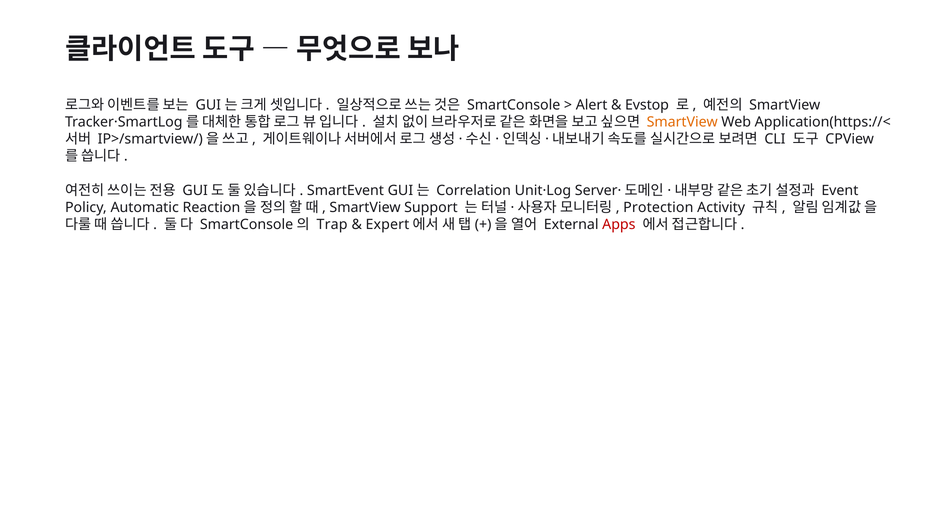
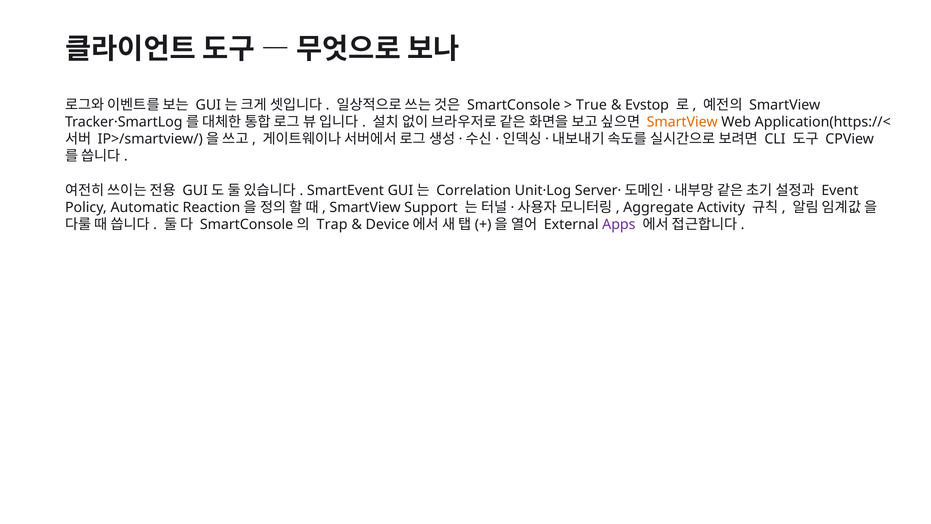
Alert: Alert -> True
Protection: Protection -> Aggregate
Expert: Expert -> Device
Apps colour: red -> purple
